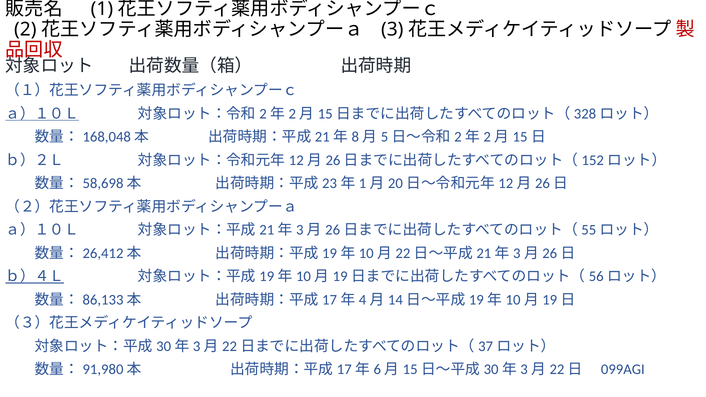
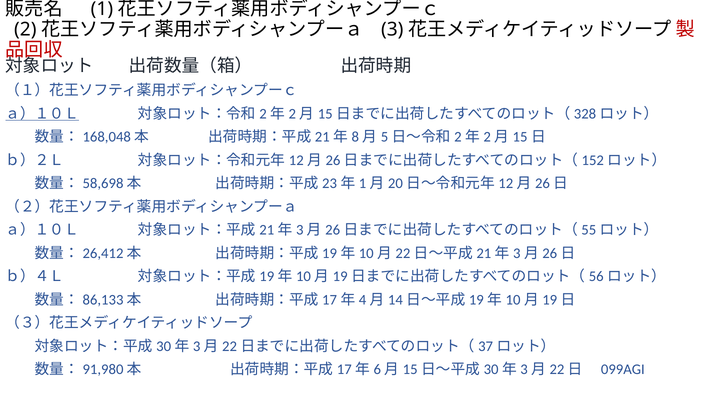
ｂ）４Ｌ underline: present -> none
